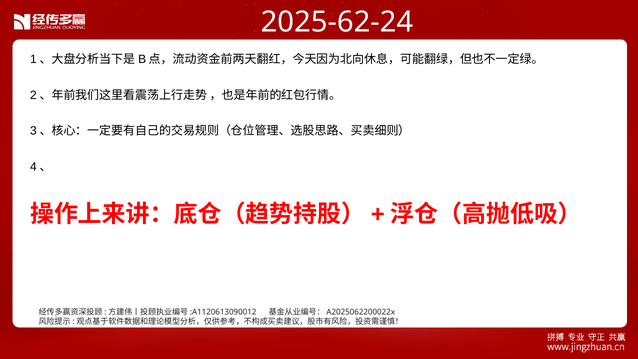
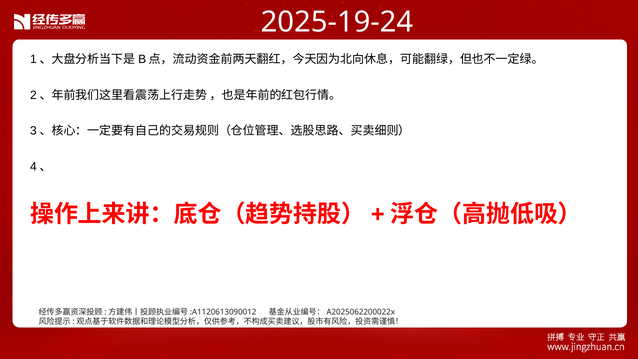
2025-62-24: 2025-62-24 -> 2025-19-24
